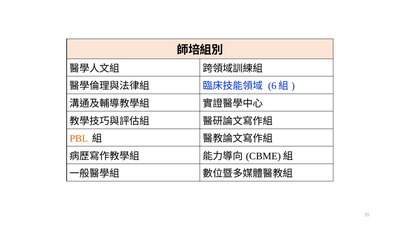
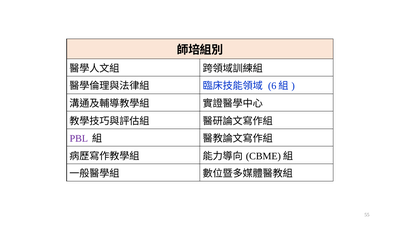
PBL colour: orange -> purple
